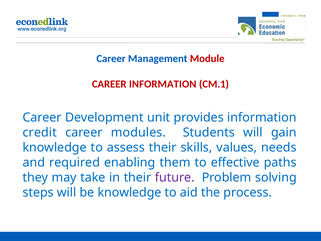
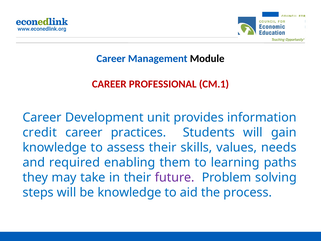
Module colour: red -> black
CAREER INFORMATION: INFORMATION -> PROFESSIONAL
modules: modules -> practices
effective: effective -> learning
